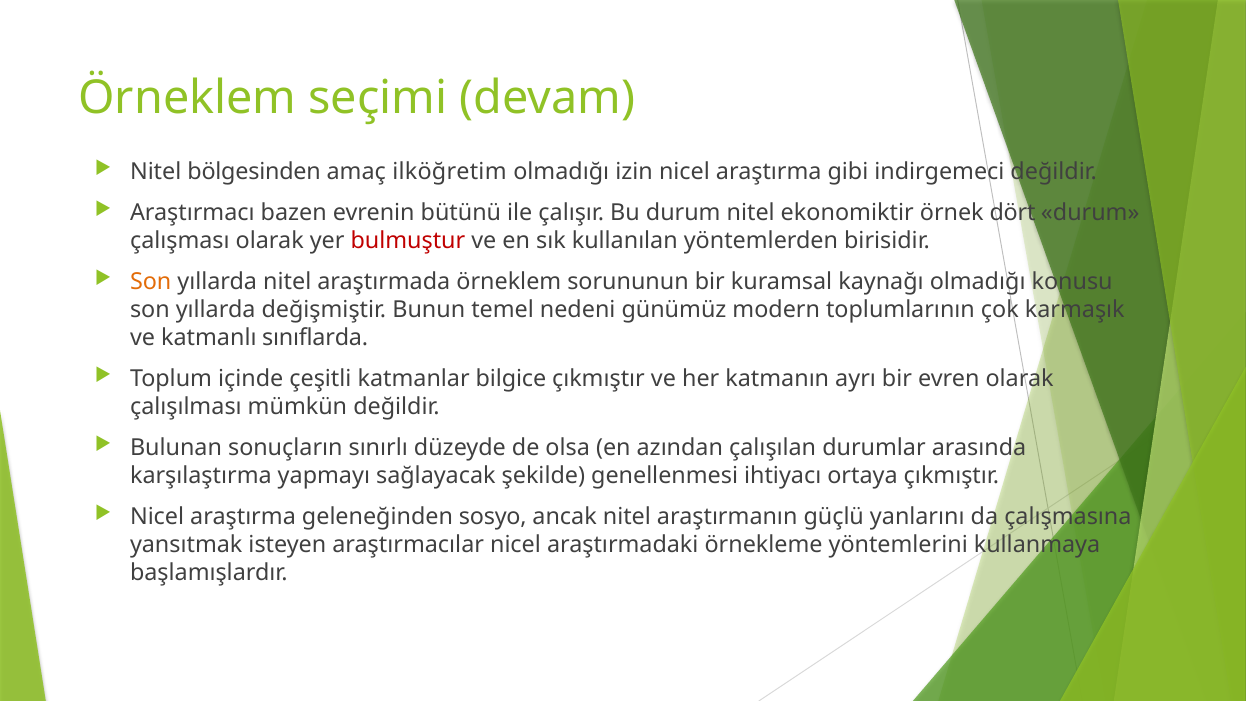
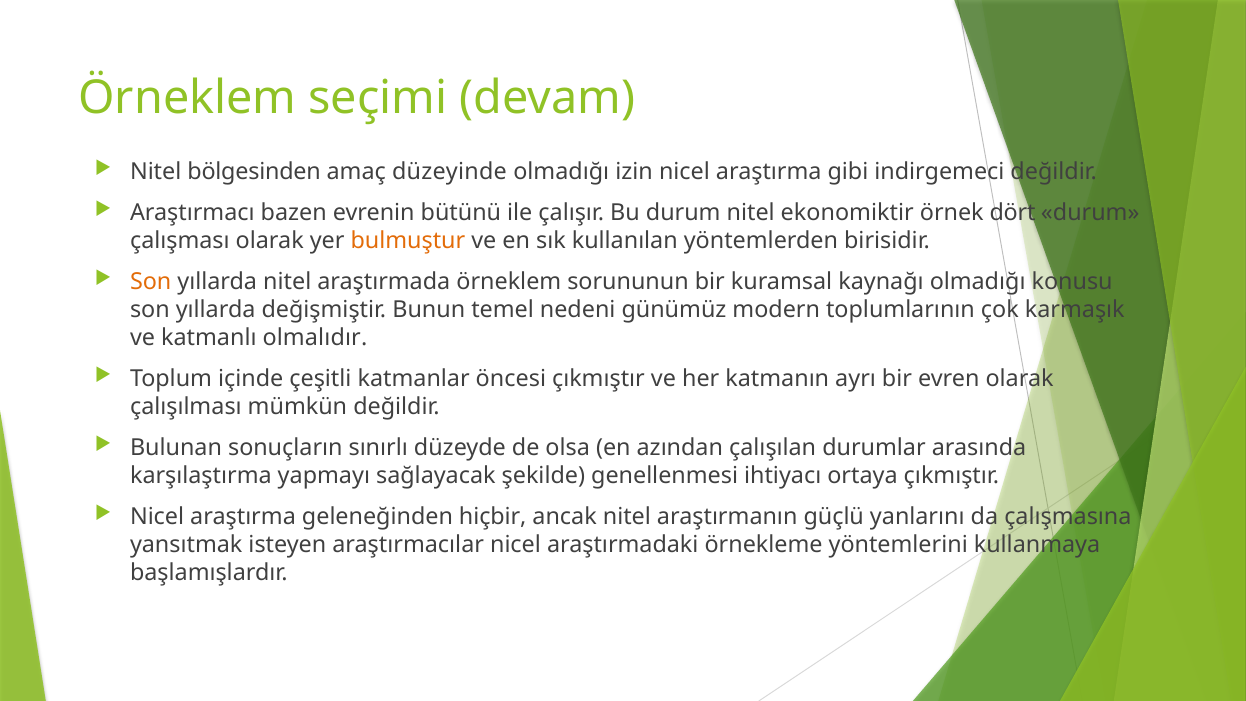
ilköğretim: ilköğretim -> düzeyinde
bulmuştur colour: red -> orange
sınıflarda: sınıflarda -> olmalıdır
bilgice: bilgice -> öncesi
sosyo: sosyo -> hiçbir
